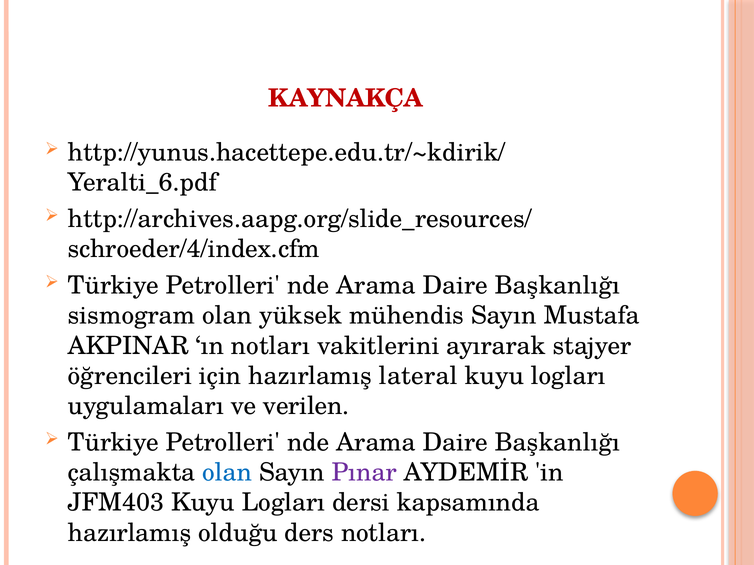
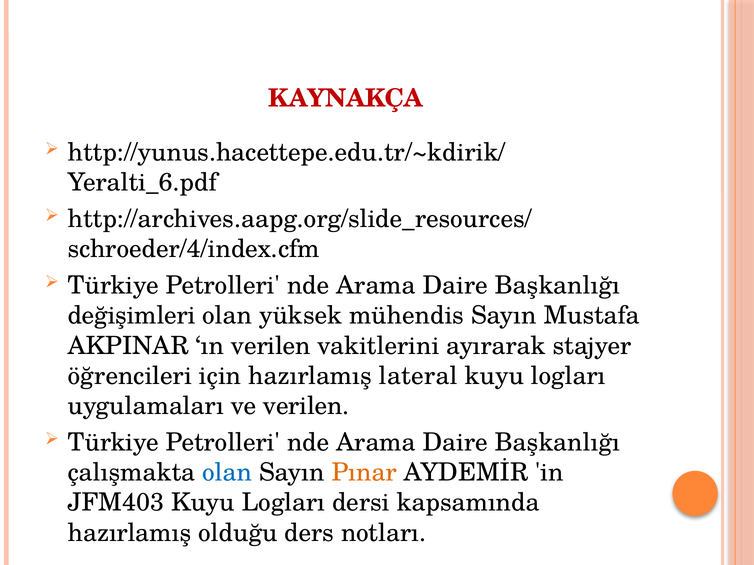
sismogram: sismogram -> değişimleri
ın notları: notları -> verilen
Pınar colour: purple -> orange
